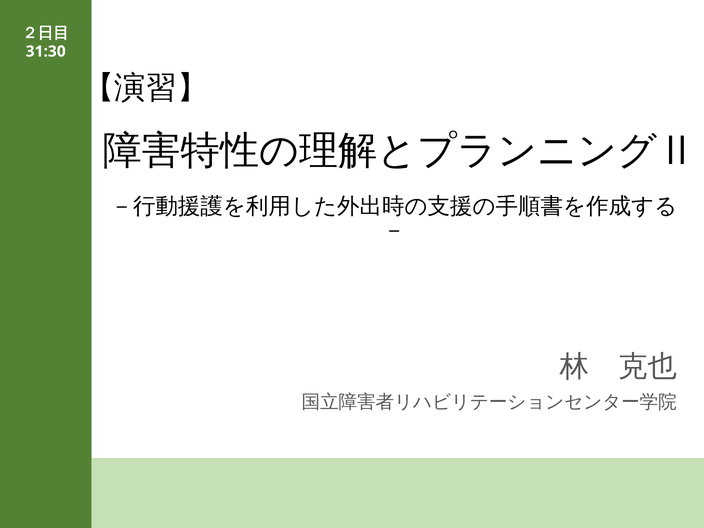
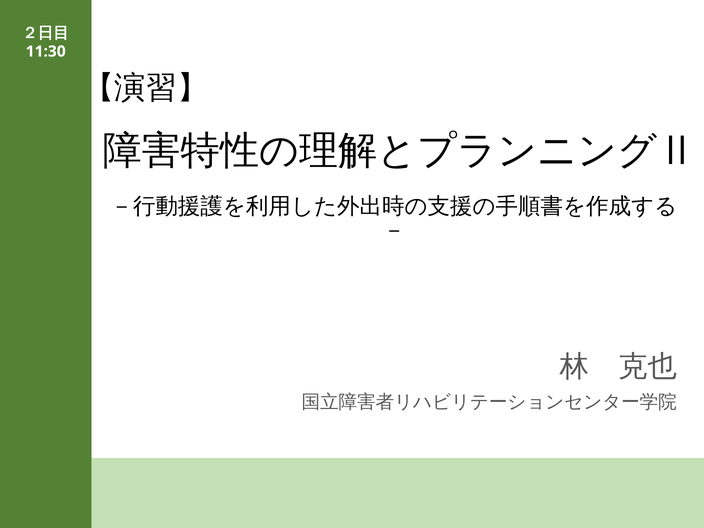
31:30: 31:30 -> 11:30
